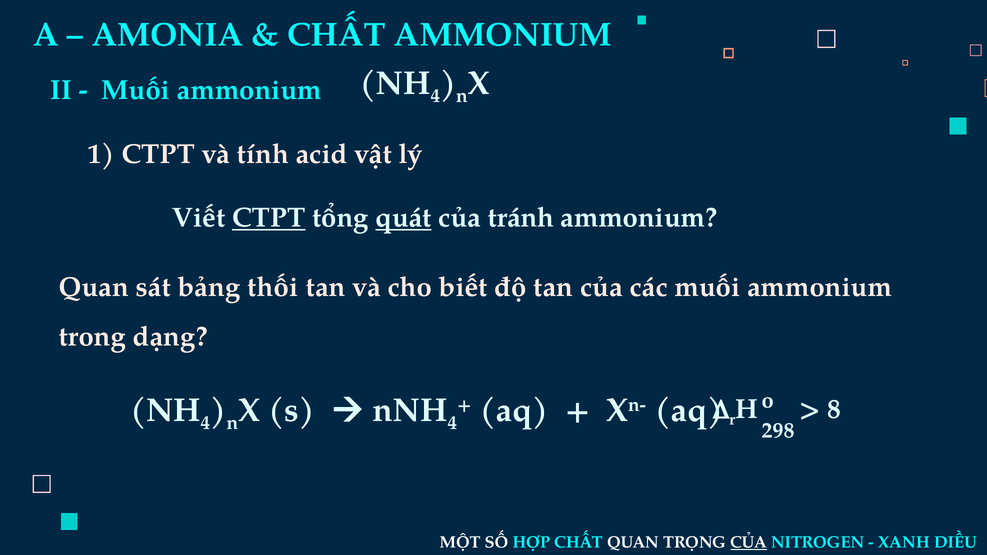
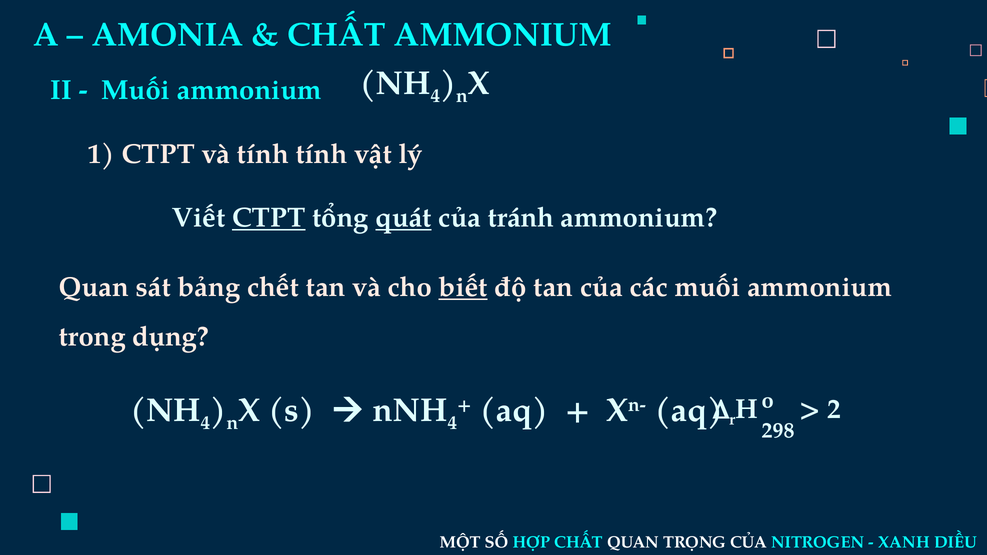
tính acid: acid -> tính
thối: thối -> chết
biết underline: none -> present
dạng: dạng -> dụng
8: 8 -> 2
CỦA at (749, 543) underline: present -> none
